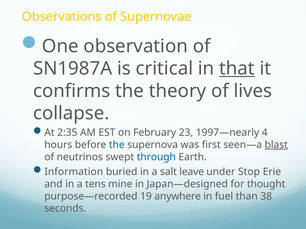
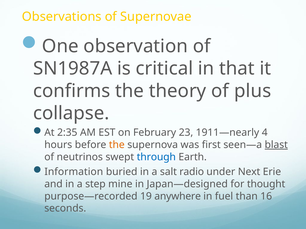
that underline: present -> none
lives: lives -> plus
1997—nearly: 1997—nearly -> 1911—nearly
the at (117, 145) colour: blue -> orange
leave: leave -> radio
Stop: Stop -> Next
tens: tens -> step
38: 38 -> 16
